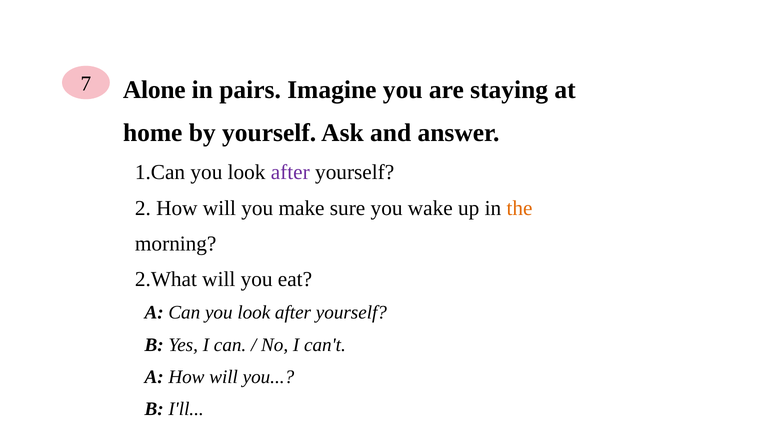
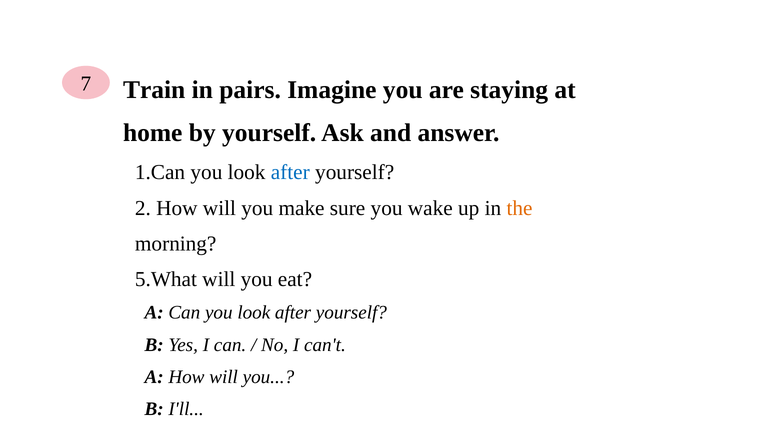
Alone: Alone -> Train
after at (290, 173) colour: purple -> blue
2.What: 2.What -> 5.What
